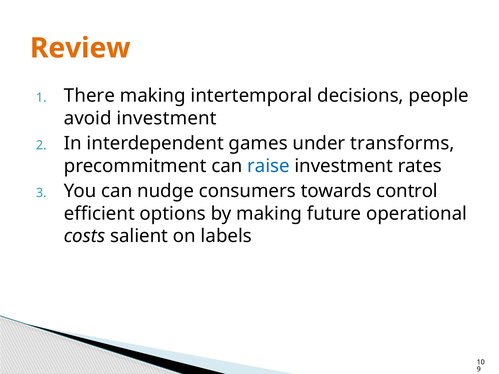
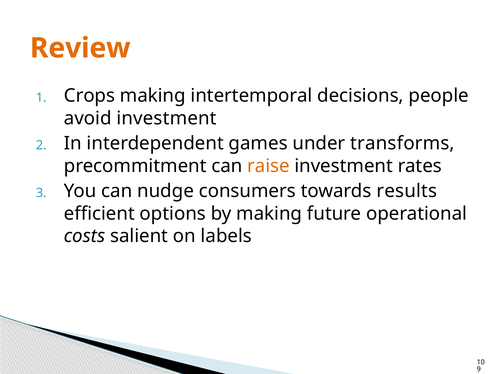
There: There -> Crops
raise colour: blue -> orange
control: control -> results
